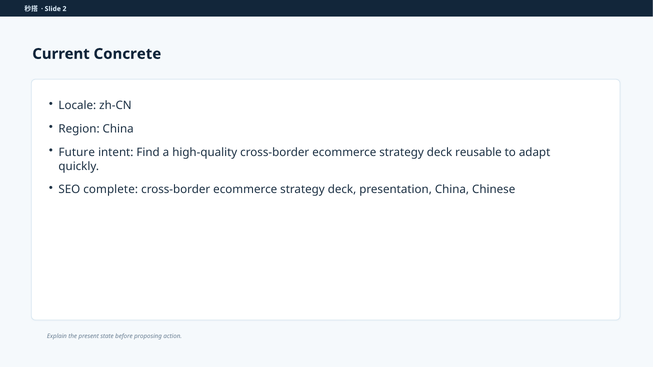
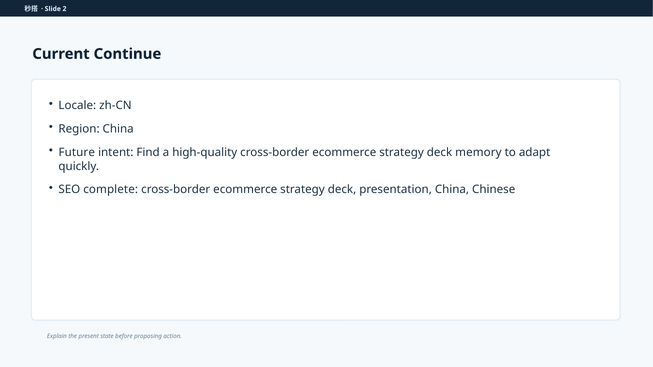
Concrete: Concrete -> Continue
reusable: reusable -> memory
